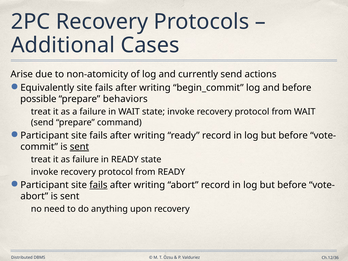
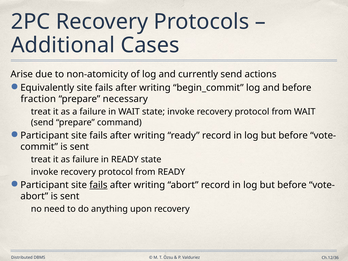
possible: possible -> fraction
behaviors: behaviors -> necessary
sent at (79, 147) underline: present -> none
